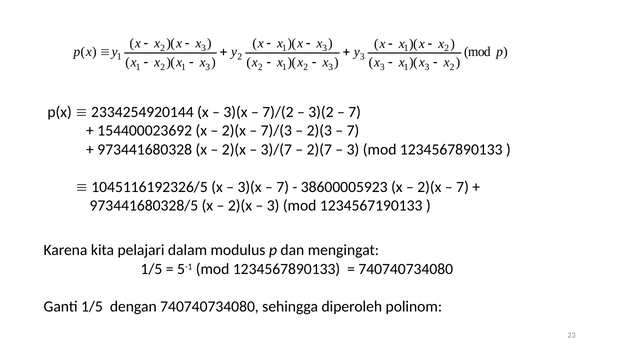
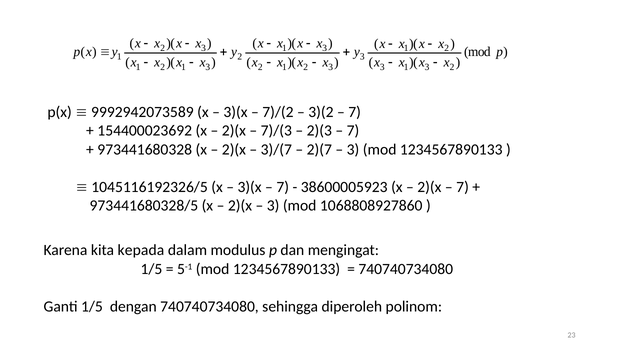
2334254920144: 2334254920144 -> 9992942073589
1234567190133: 1234567190133 -> 1068808927860
pelajari: pelajari -> kepada
